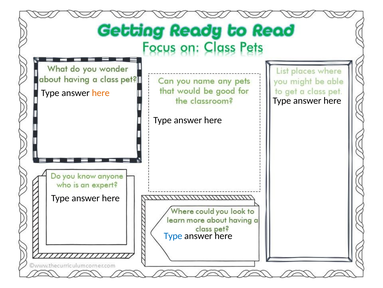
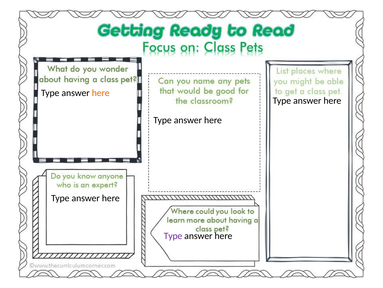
Type at (173, 235) colour: blue -> purple
